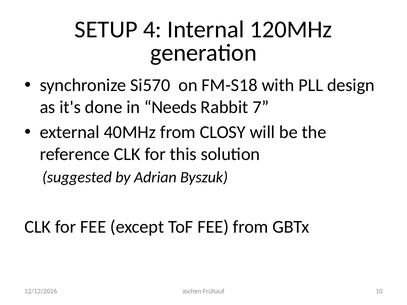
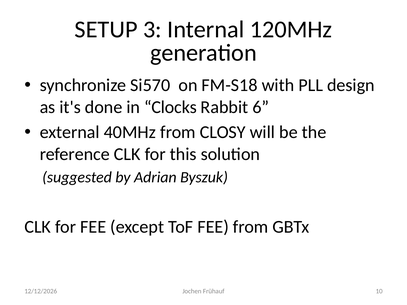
4: 4 -> 3
Needs: Needs -> Clocks
7: 7 -> 6
